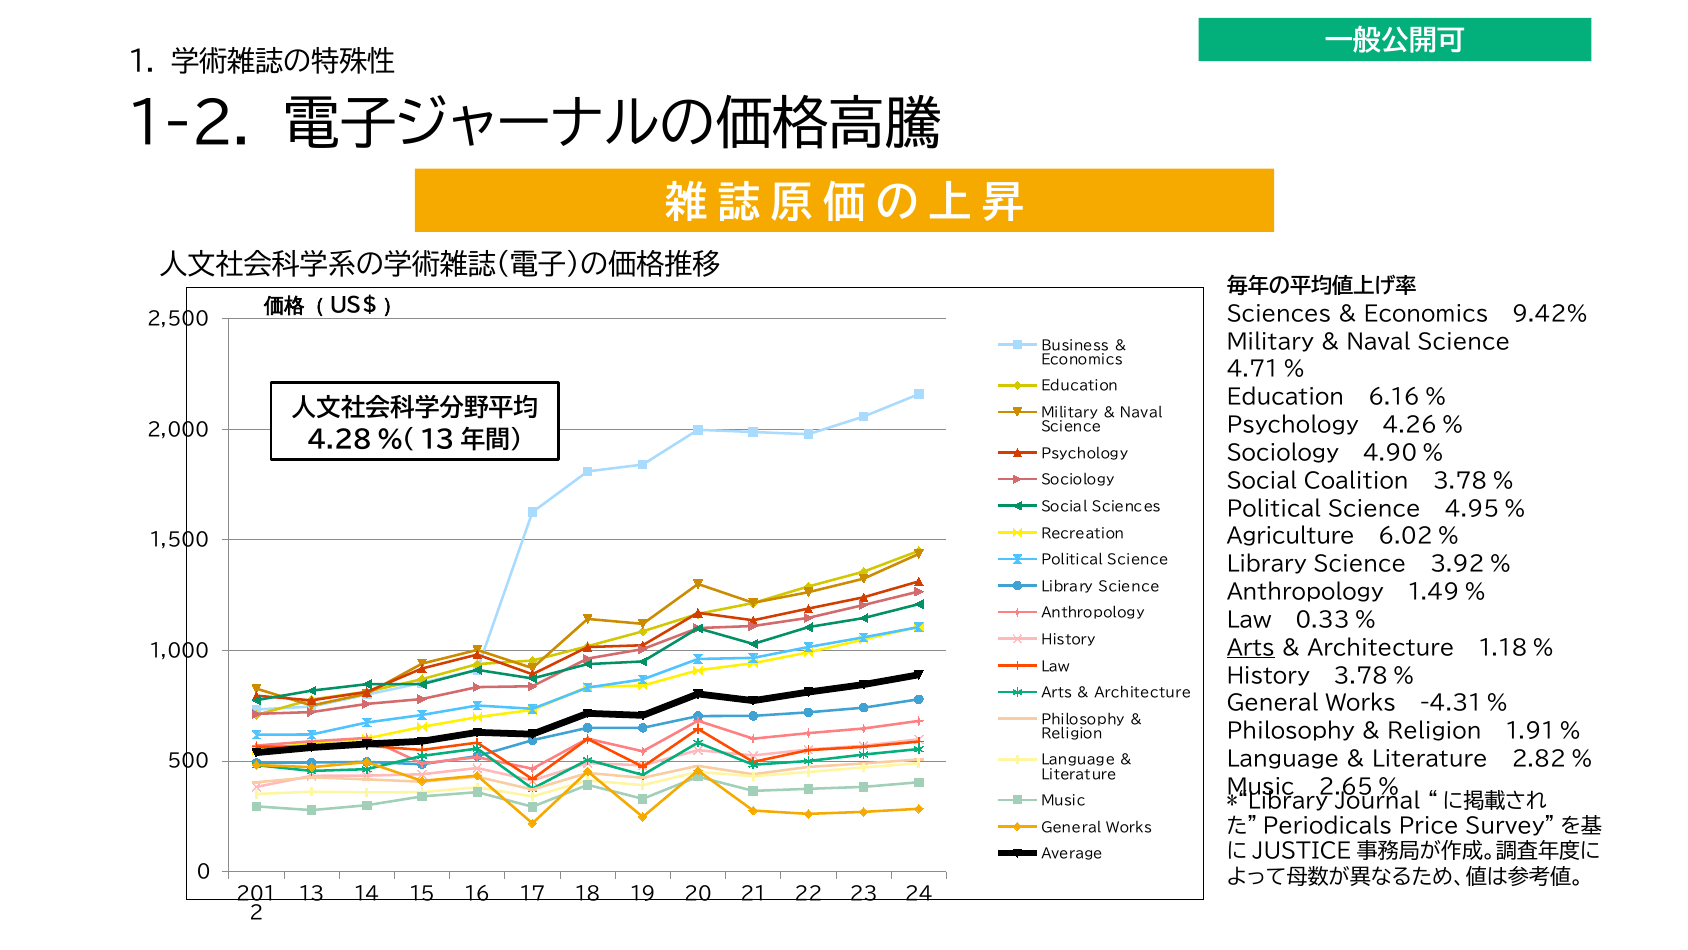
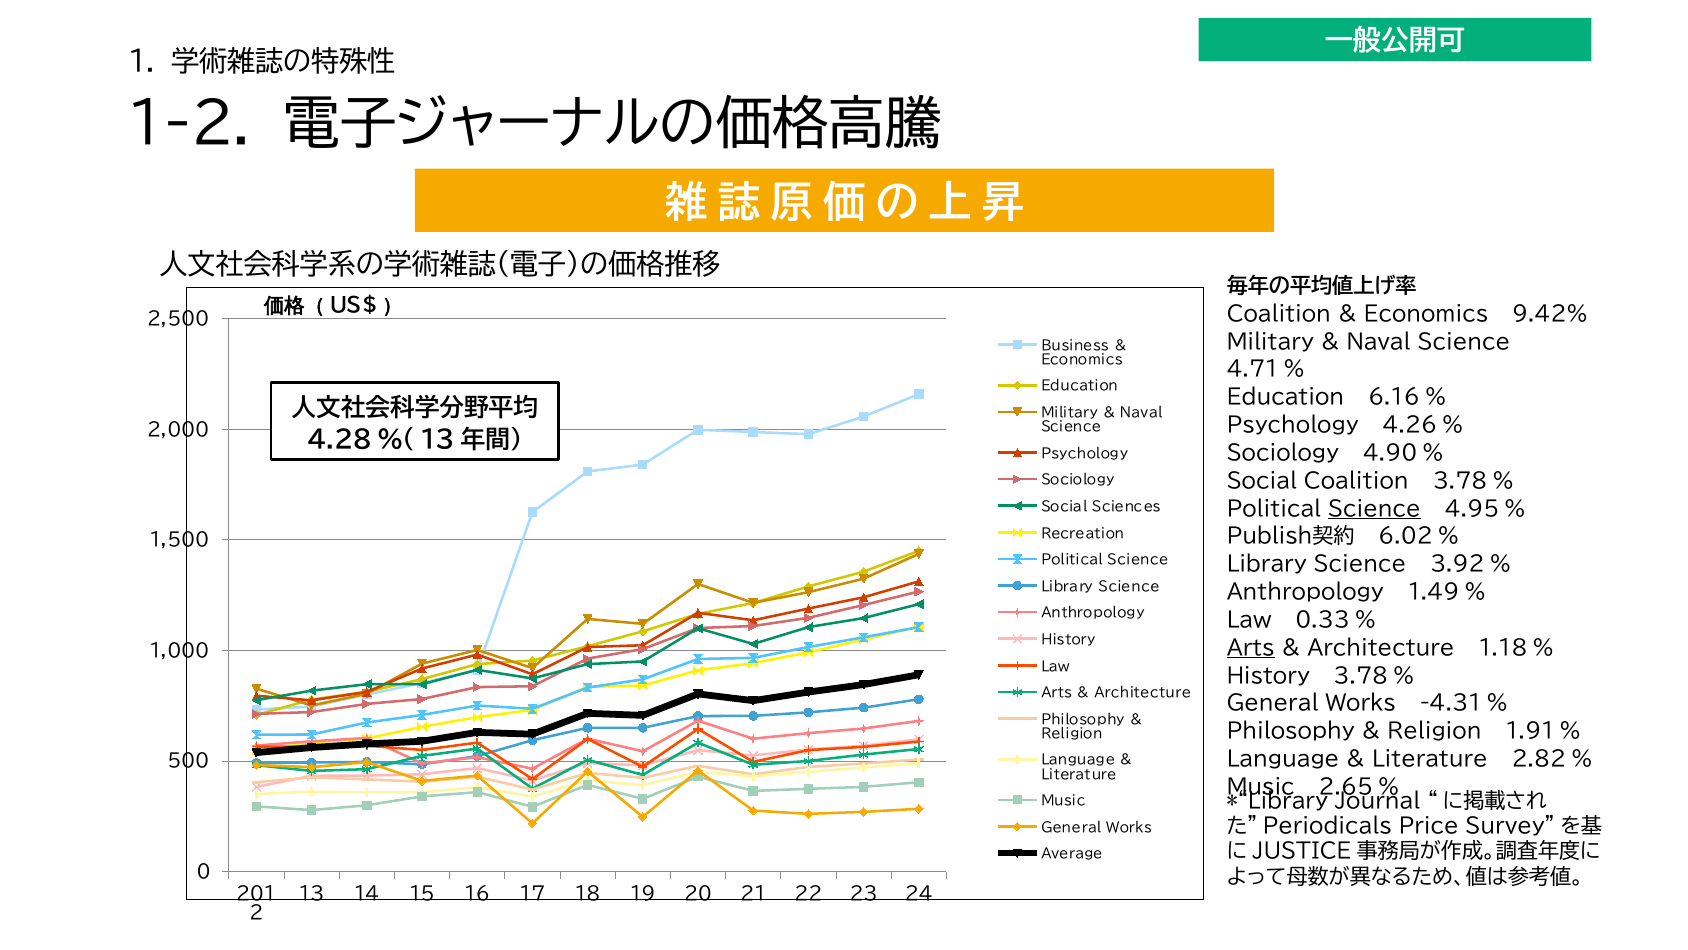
Sciences at (1279, 314): Sciences -> Coalition
Science at (1374, 509) underline: none -> present
Agriculture: Agriculture -> Publish契約
